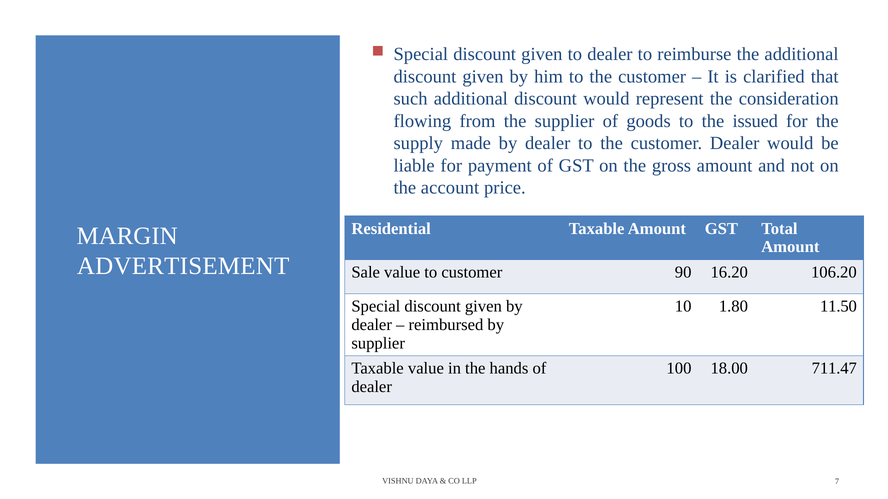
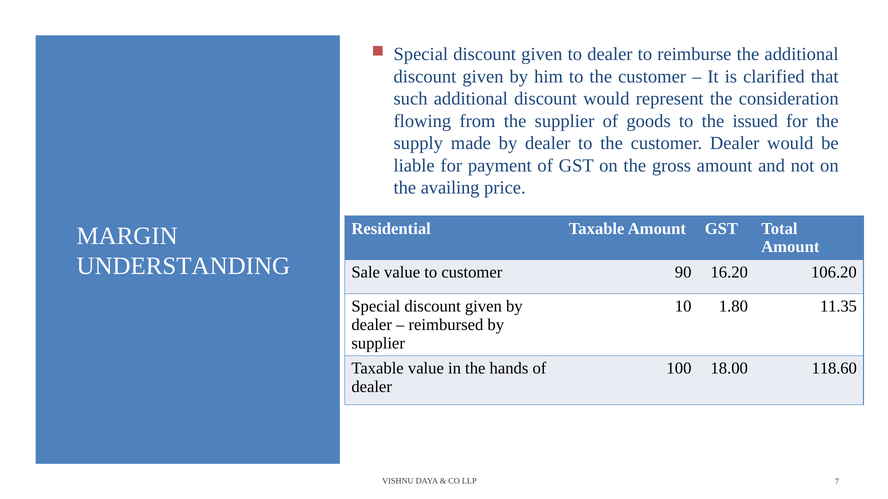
account: account -> availing
ADVERTISEMENT: ADVERTISEMENT -> UNDERSTANDING
11.50: 11.50 -> 11.35
711.47: 711.47 -> 118.60
